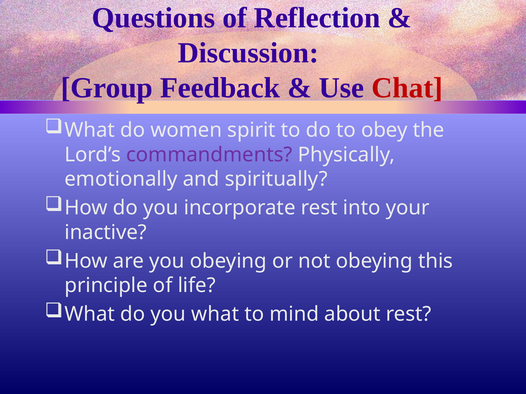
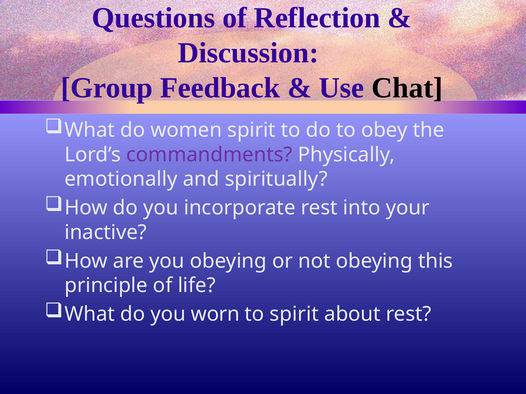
Chat colour: red -> black
you what: what -> worn
to mind: mind -> spirit
